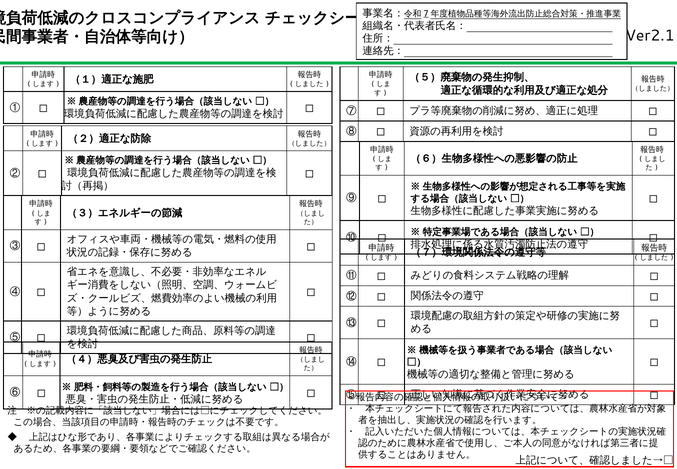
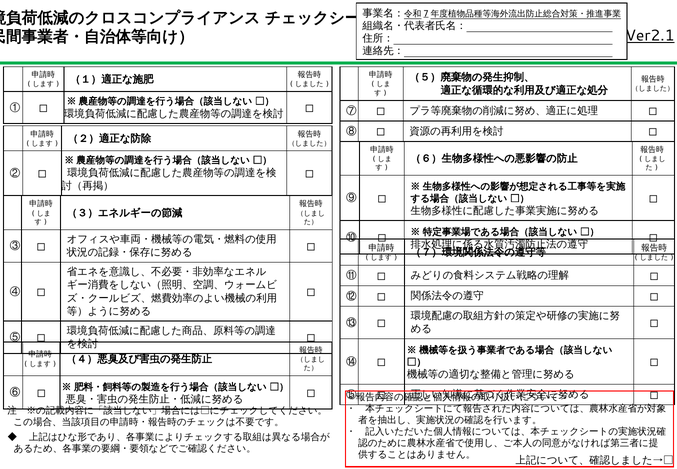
Ver2.1 underline: none -> present
